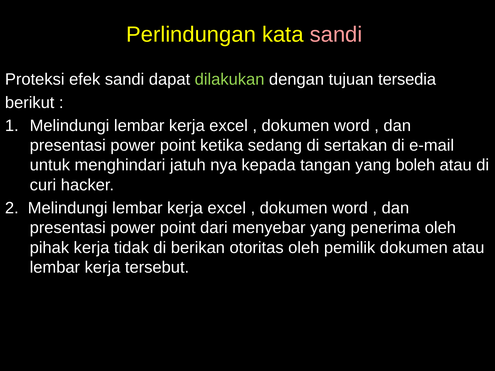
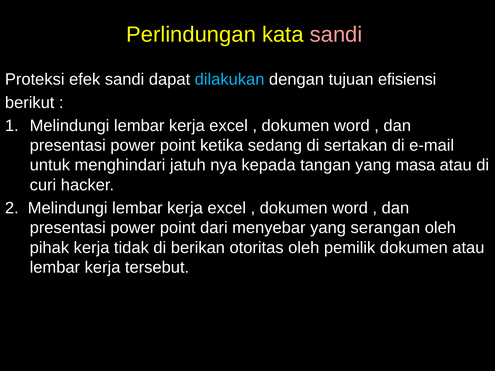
dilakukan colour: light green -> light blue
tersedia: tersedia -> efisiensi
boleh: boleh -> masa
penerima: penerima -> serangan
